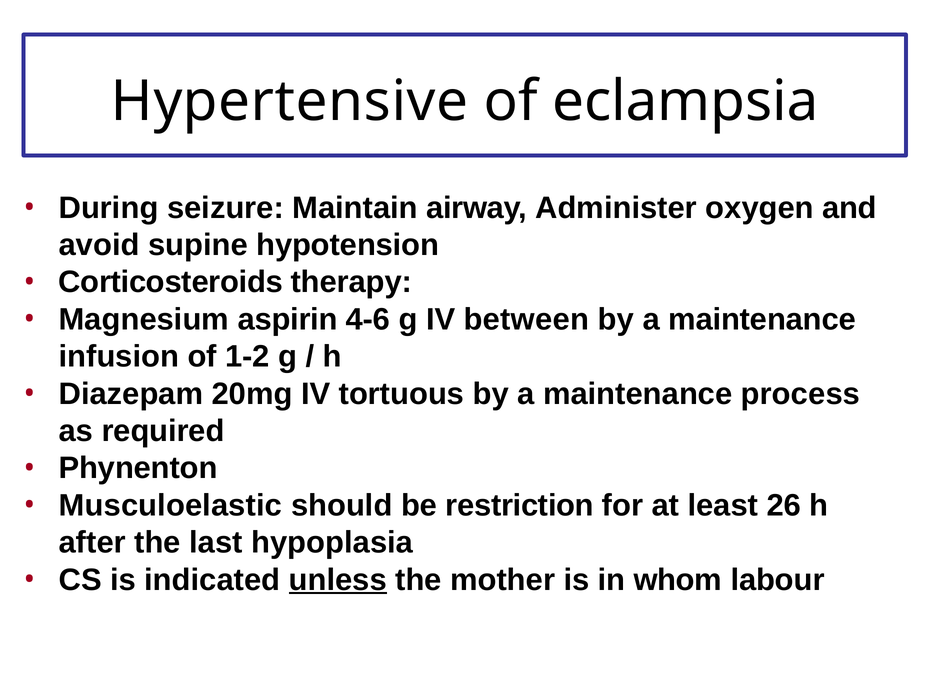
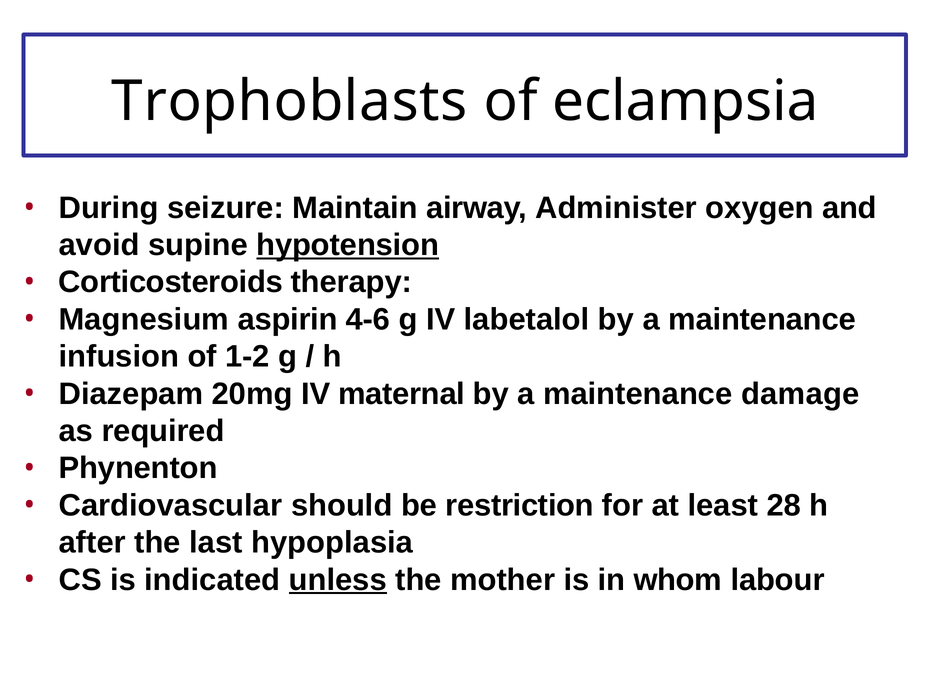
Hypertensive: Hypertensive -> Trophoblasts
hypotension underline: none -> present
between: between -> labetalol
tortuous: tortuous -> maternal
process: process -> damage
Musculoelastic: Musculoelastic -> Cardiovascular
26: 26 -> 28
